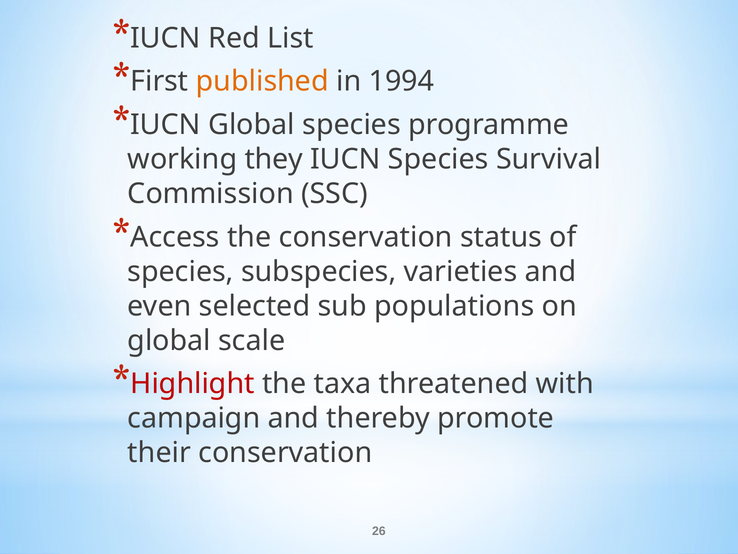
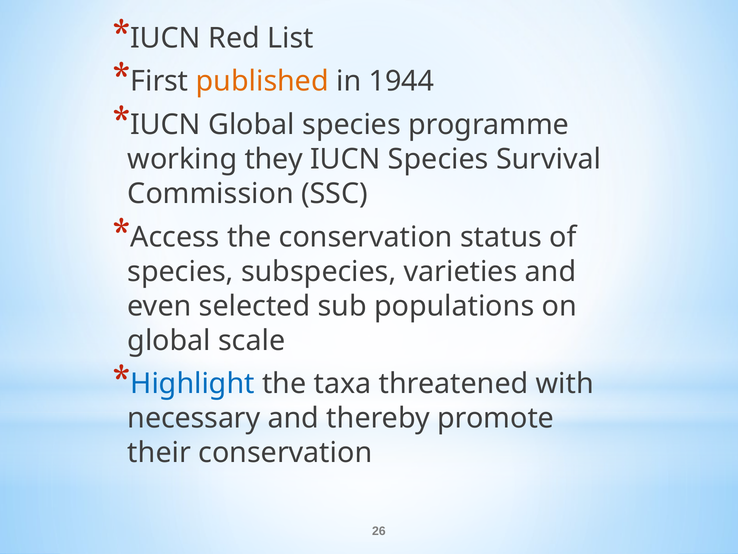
1994: 1994 -> 1944
Highlight colour: red -> blue
campaign: campaign -> necessary
